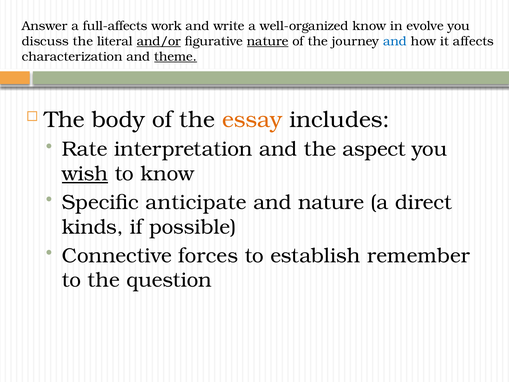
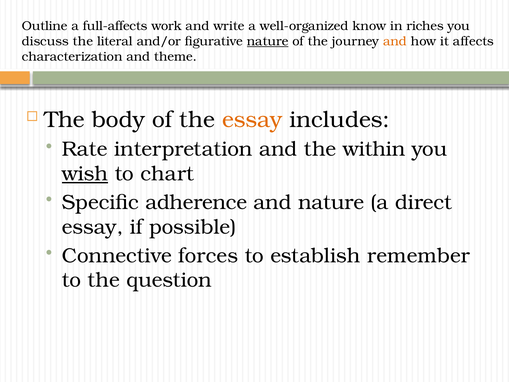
Answer: Answer -> Outline
evolve: evolve -> riches
and/or underline: present -> none
and at (395, 41) colour: blue -> orange
theme underline: present -> none
aspect: aspect -> within
to know: know -> chart
anticipate: anticipate -> adherence
kinds at (93, 227): kinds -> essay
